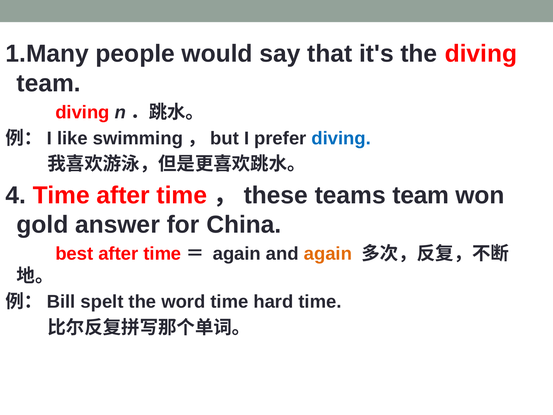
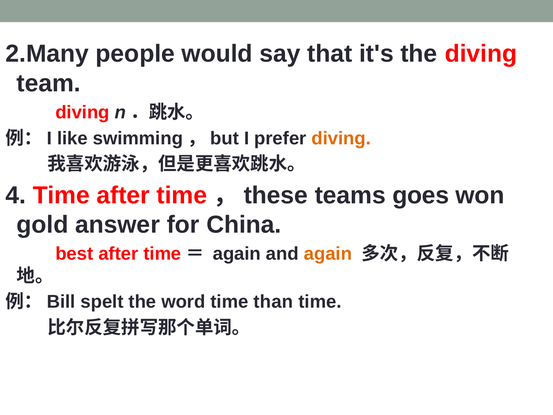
1.Many: 1.Many -> 2.Many
diving at (341, 138) colour: blue -> orange
teams team: team -> goes
hard: hard -> than
